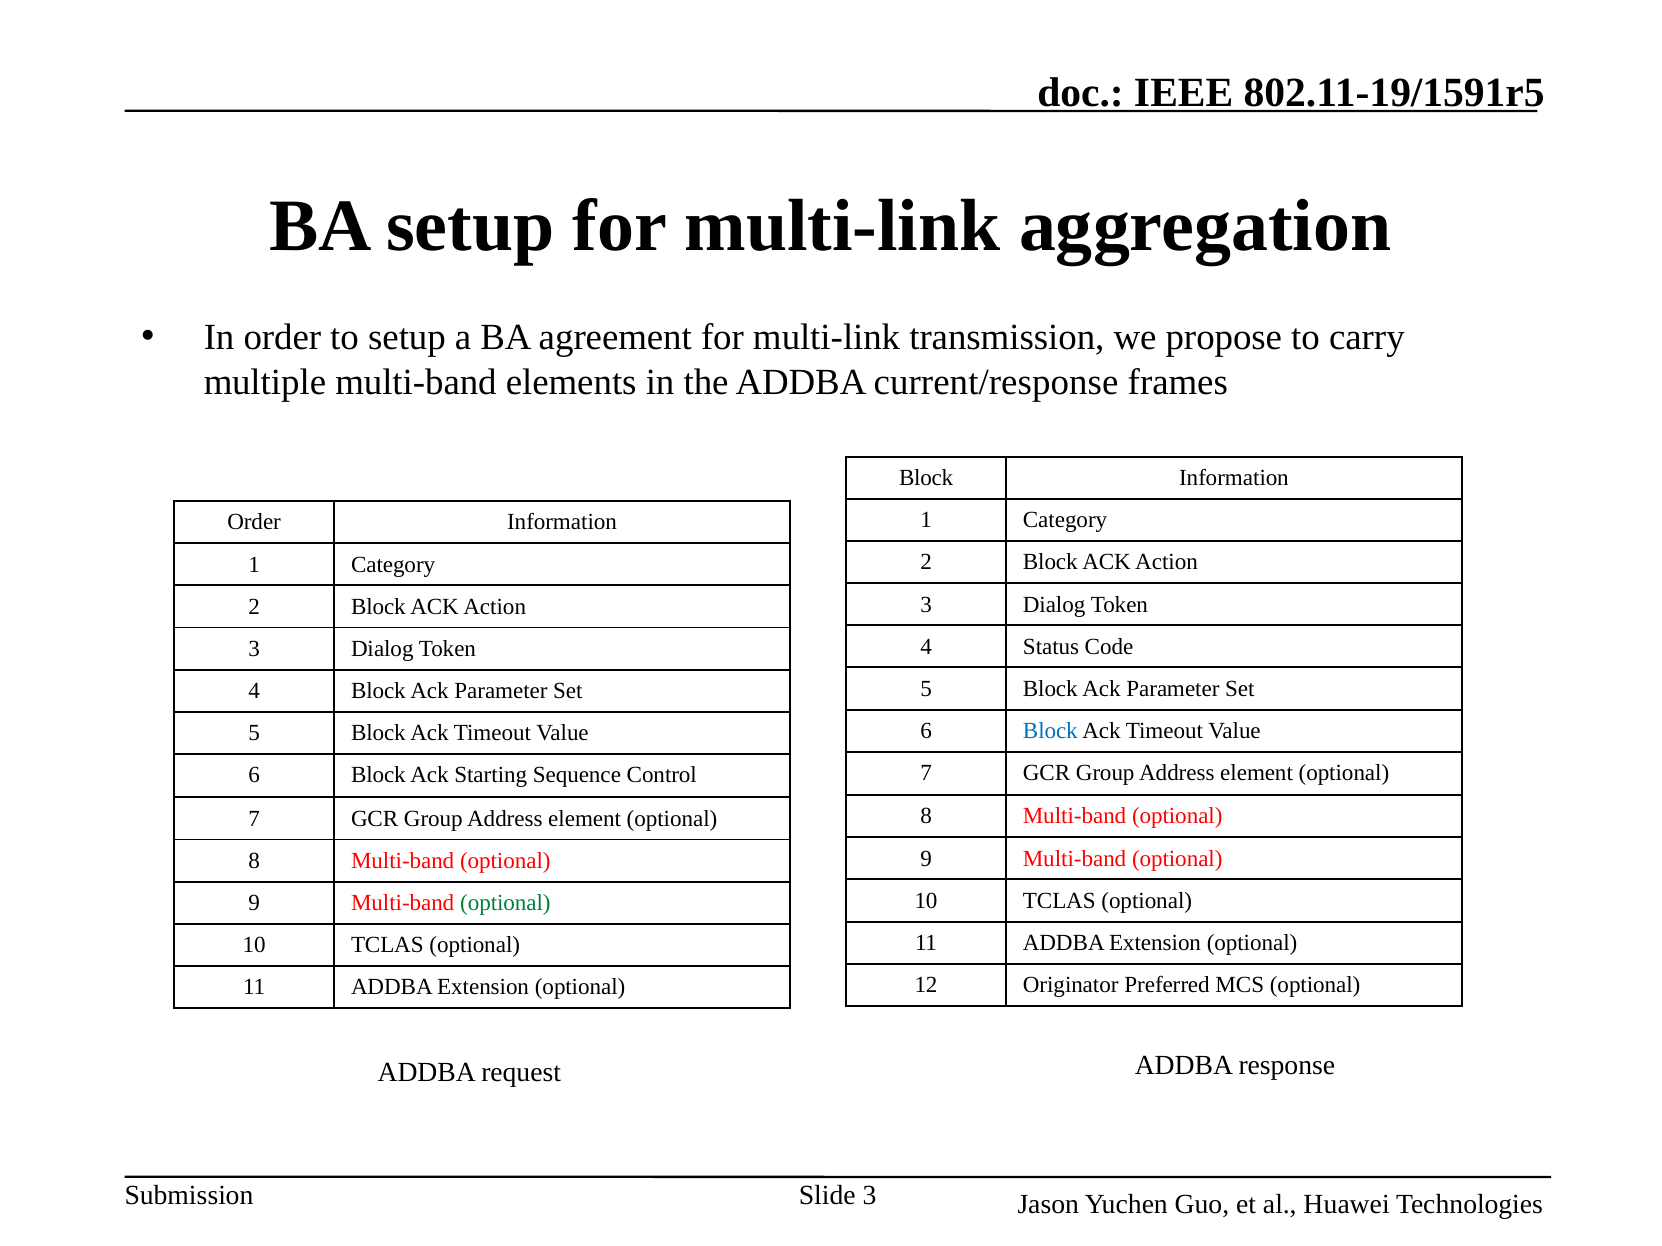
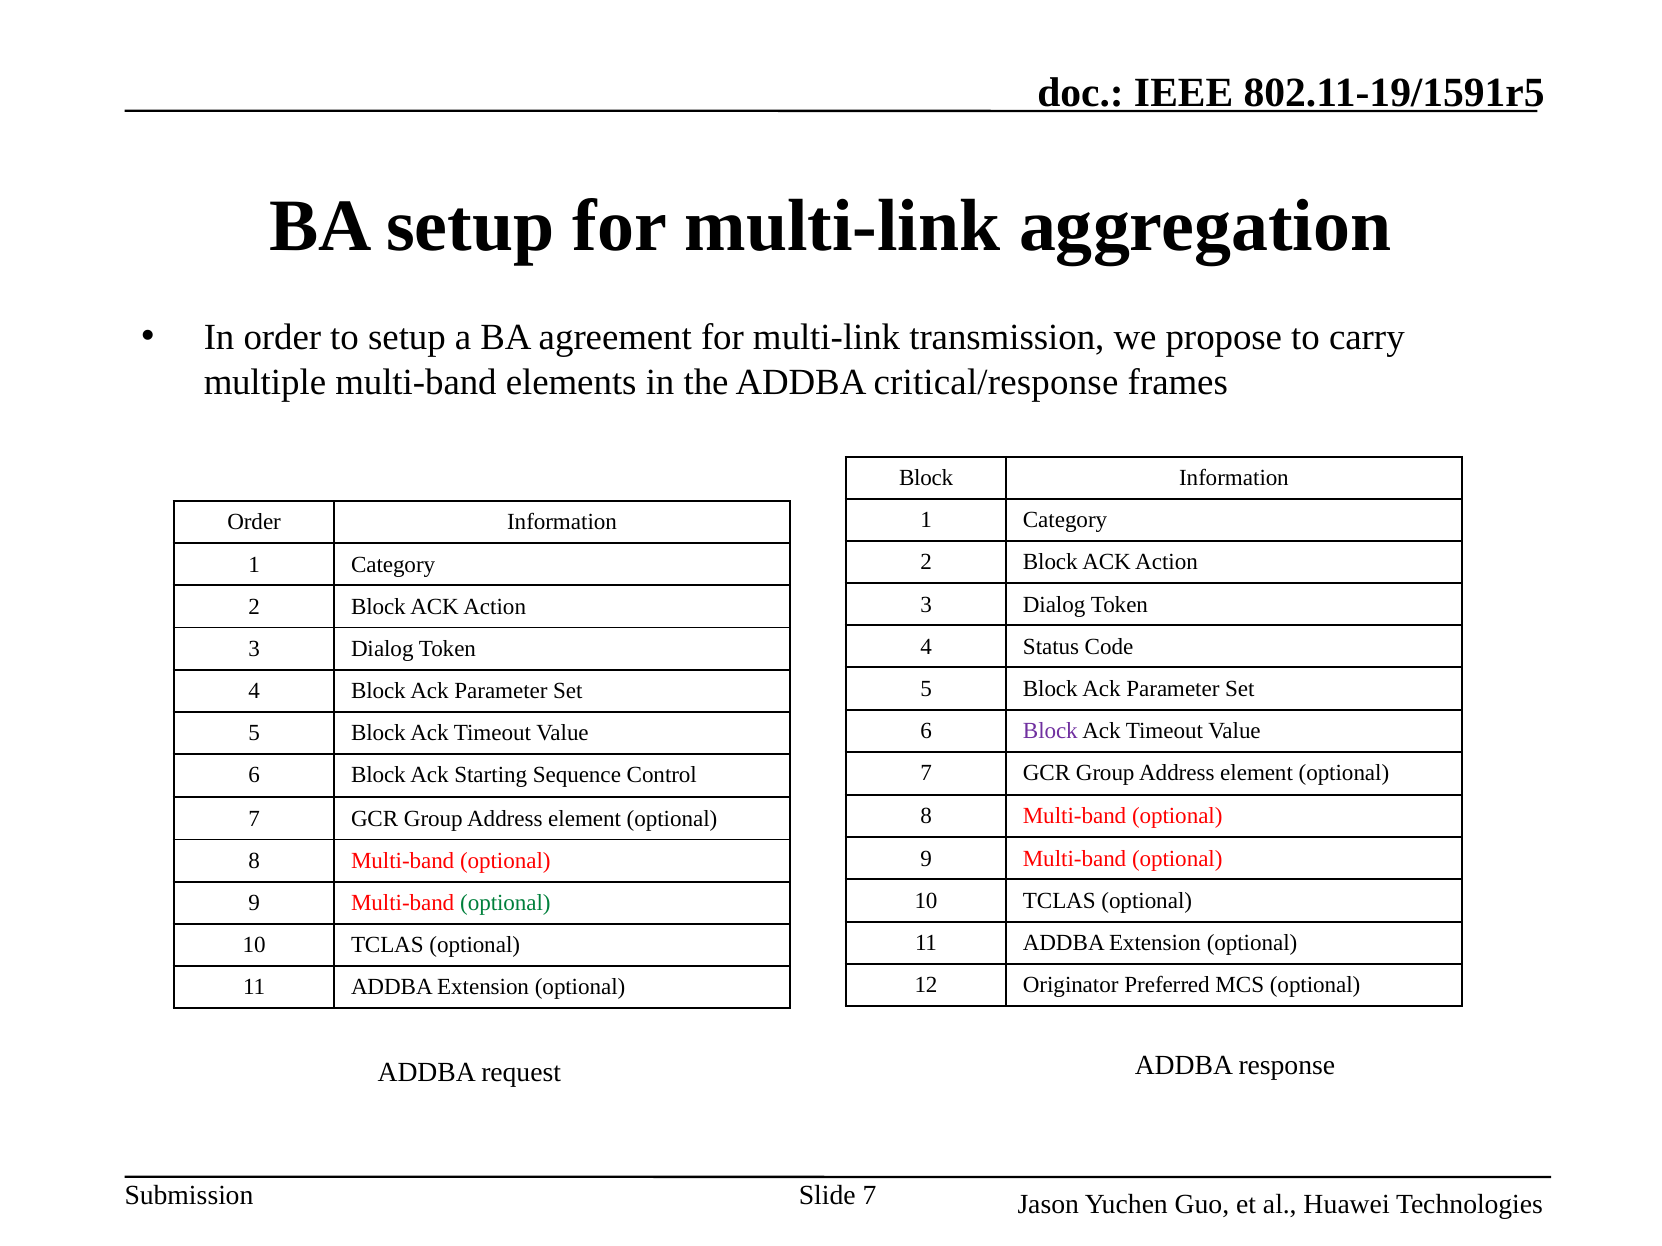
current/response: current/response -> critical/response
Block at (1050, 731) colour: blue -> purple
Slide 3: 3 -> 7
